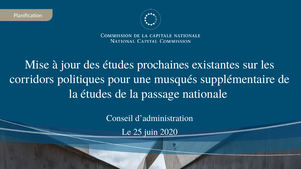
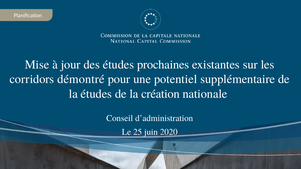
politiques: politiques -> démontré
musqués: musqués -> potentiel
passage: passage -> création
